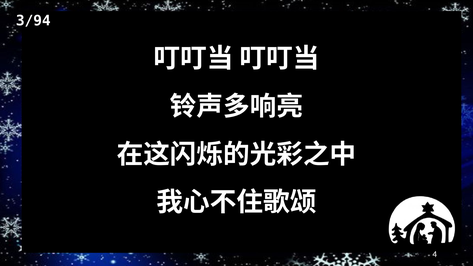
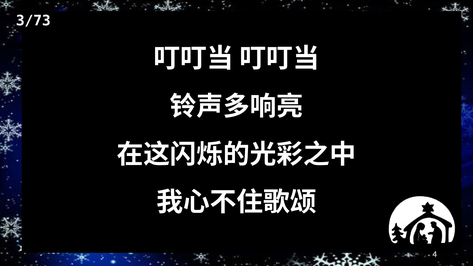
3/94: 3/94 -> 3/73
